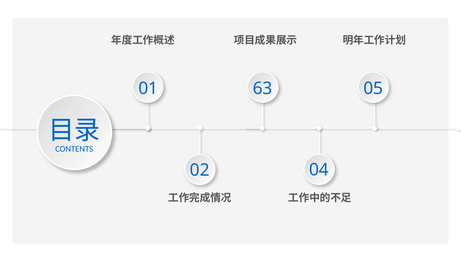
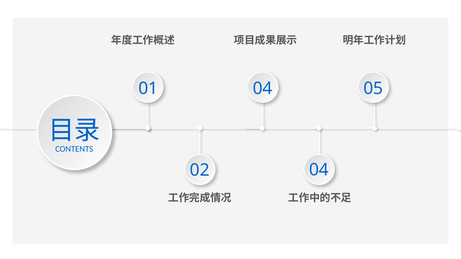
01 63: 63 -> 04
